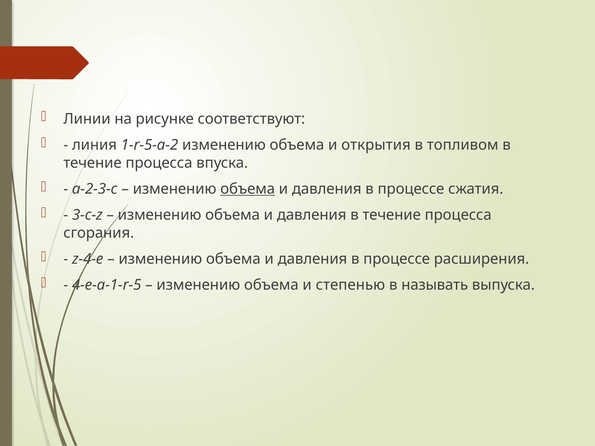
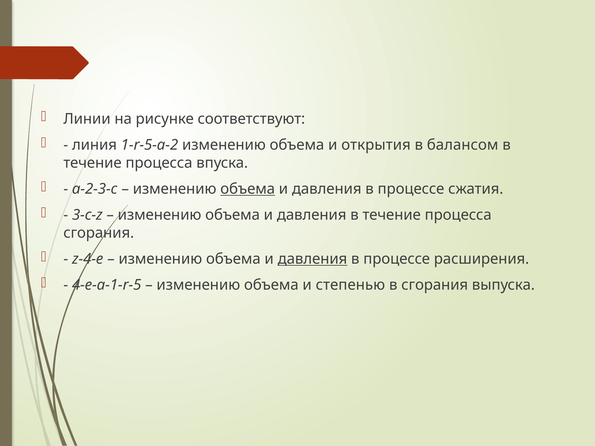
топливом: топливом -> балансом
давления at (312, 259) underline: none -> present
в называть: называть -> сгорания
